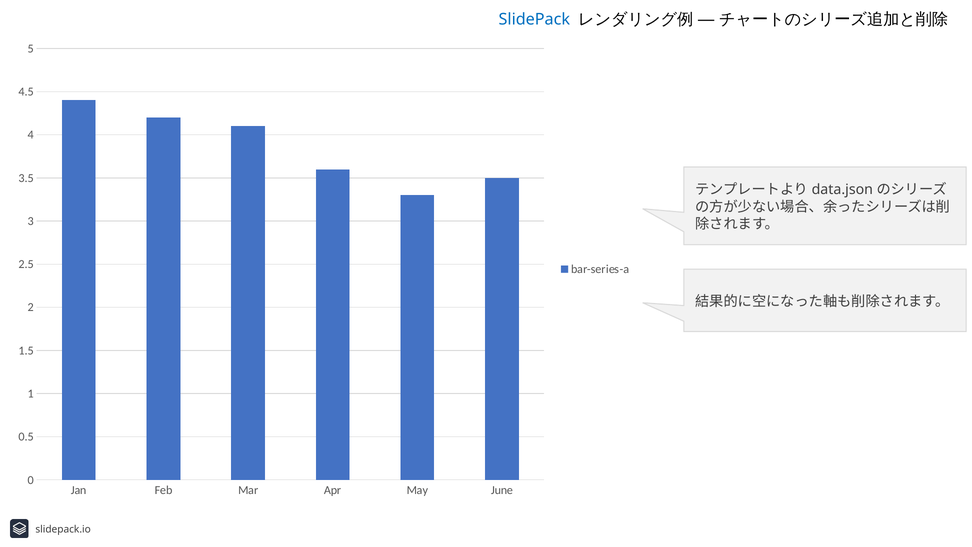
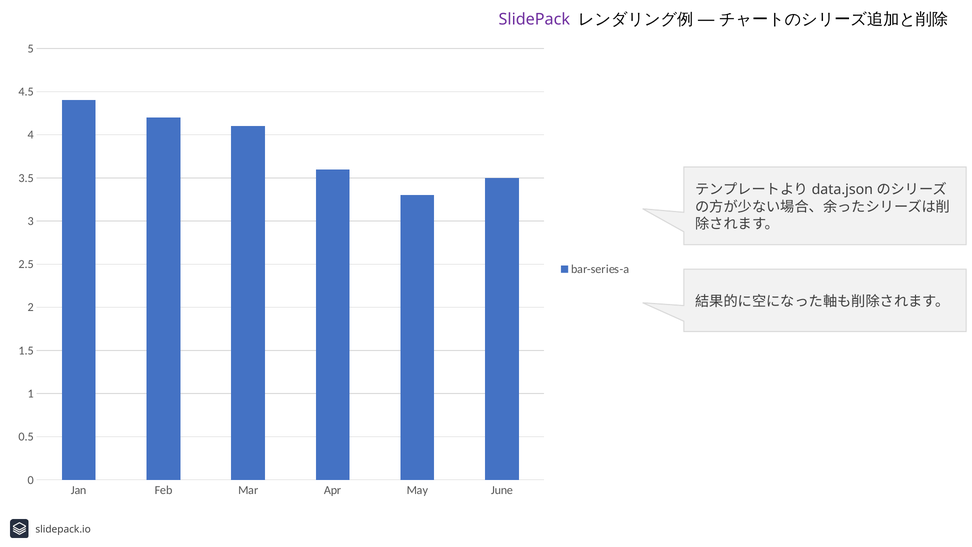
SlidePack colour: blue -> purple
